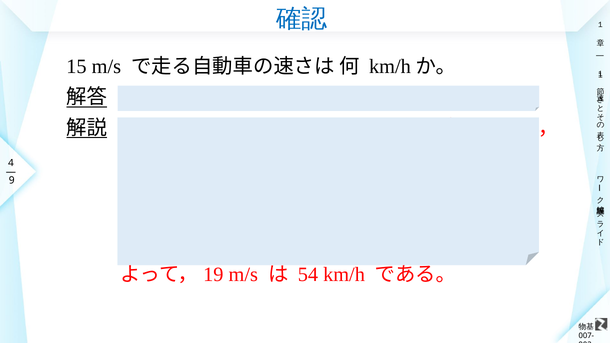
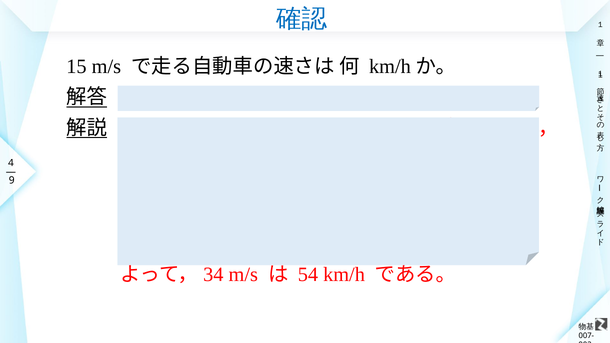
19: 19 -> 34
